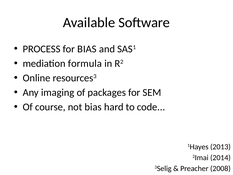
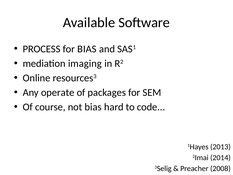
formula: formula -> imaging
imaging: imaging -> operate
